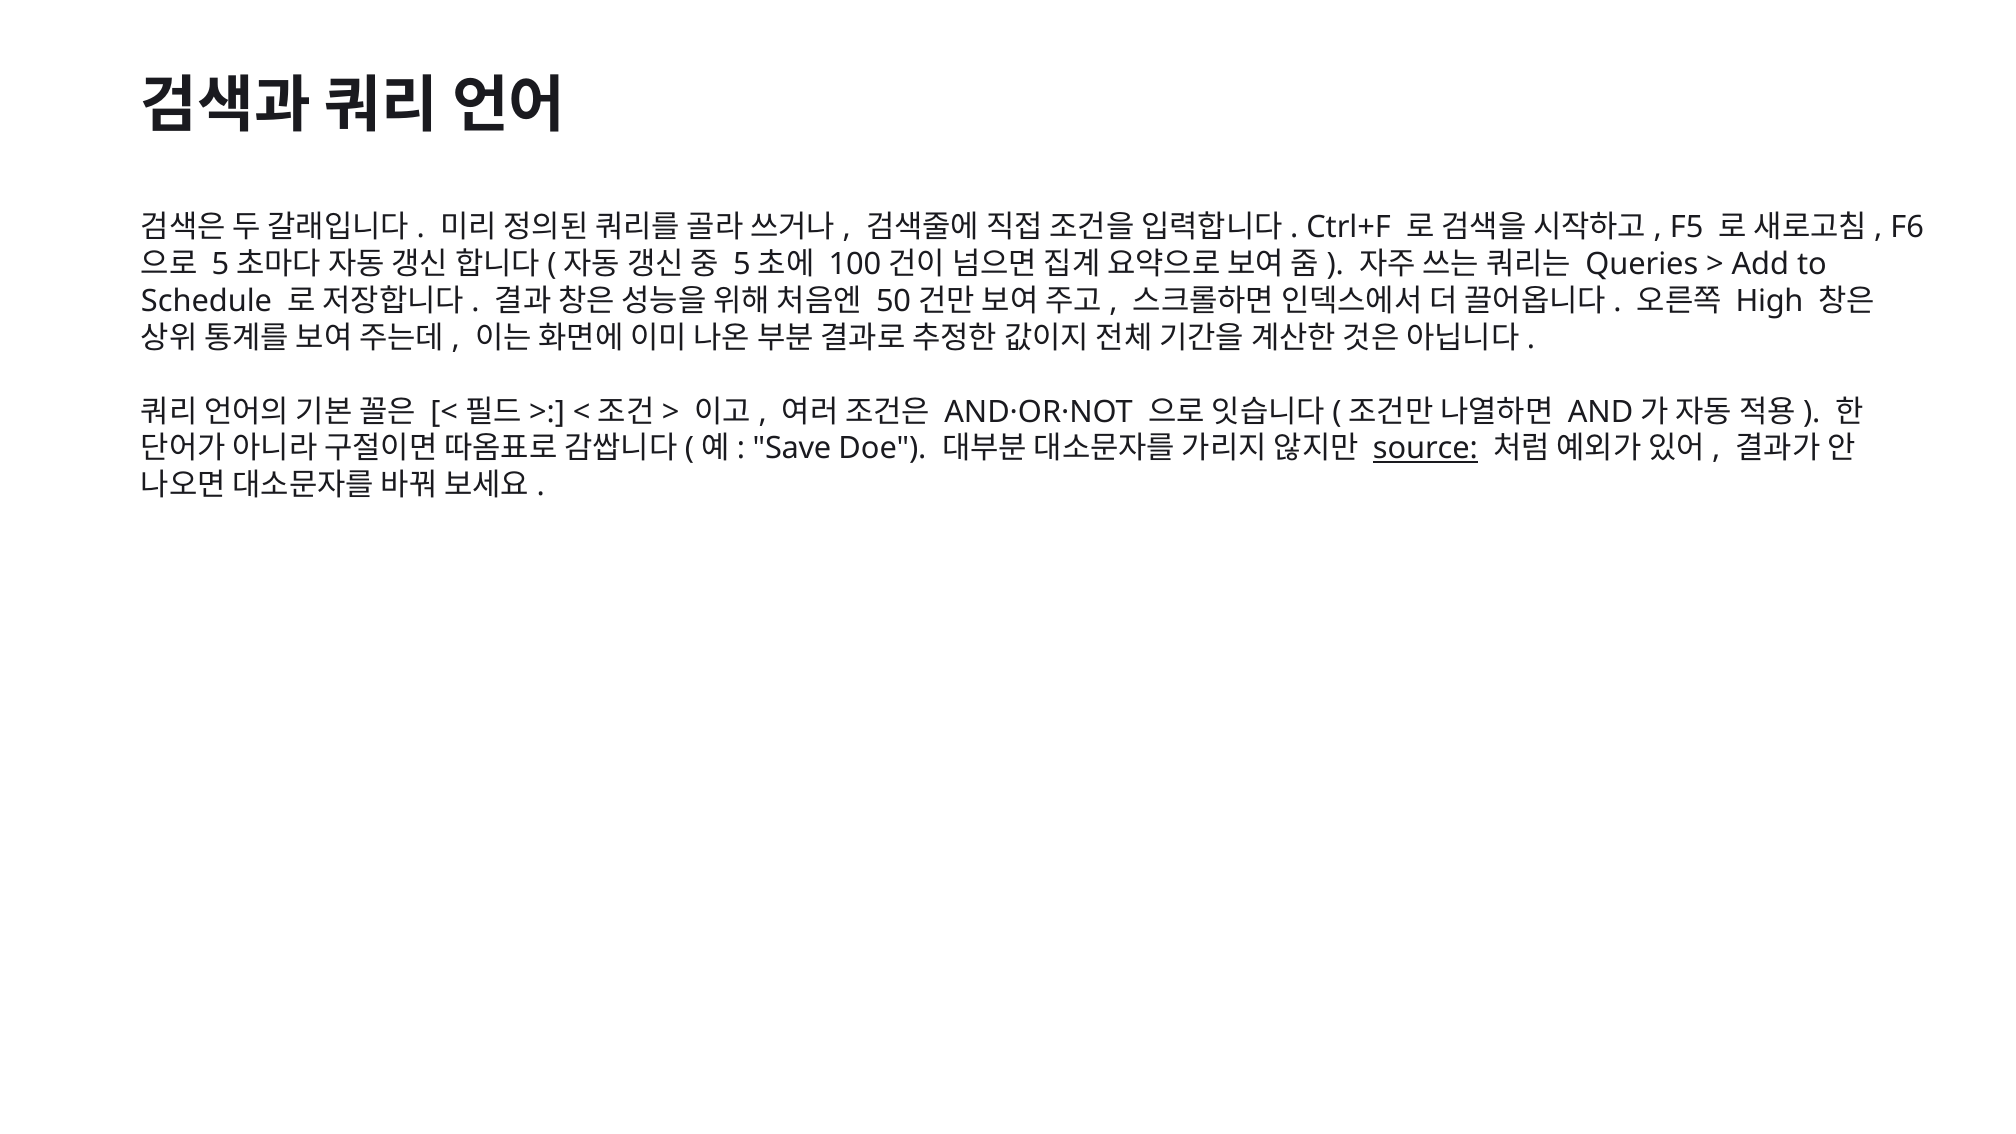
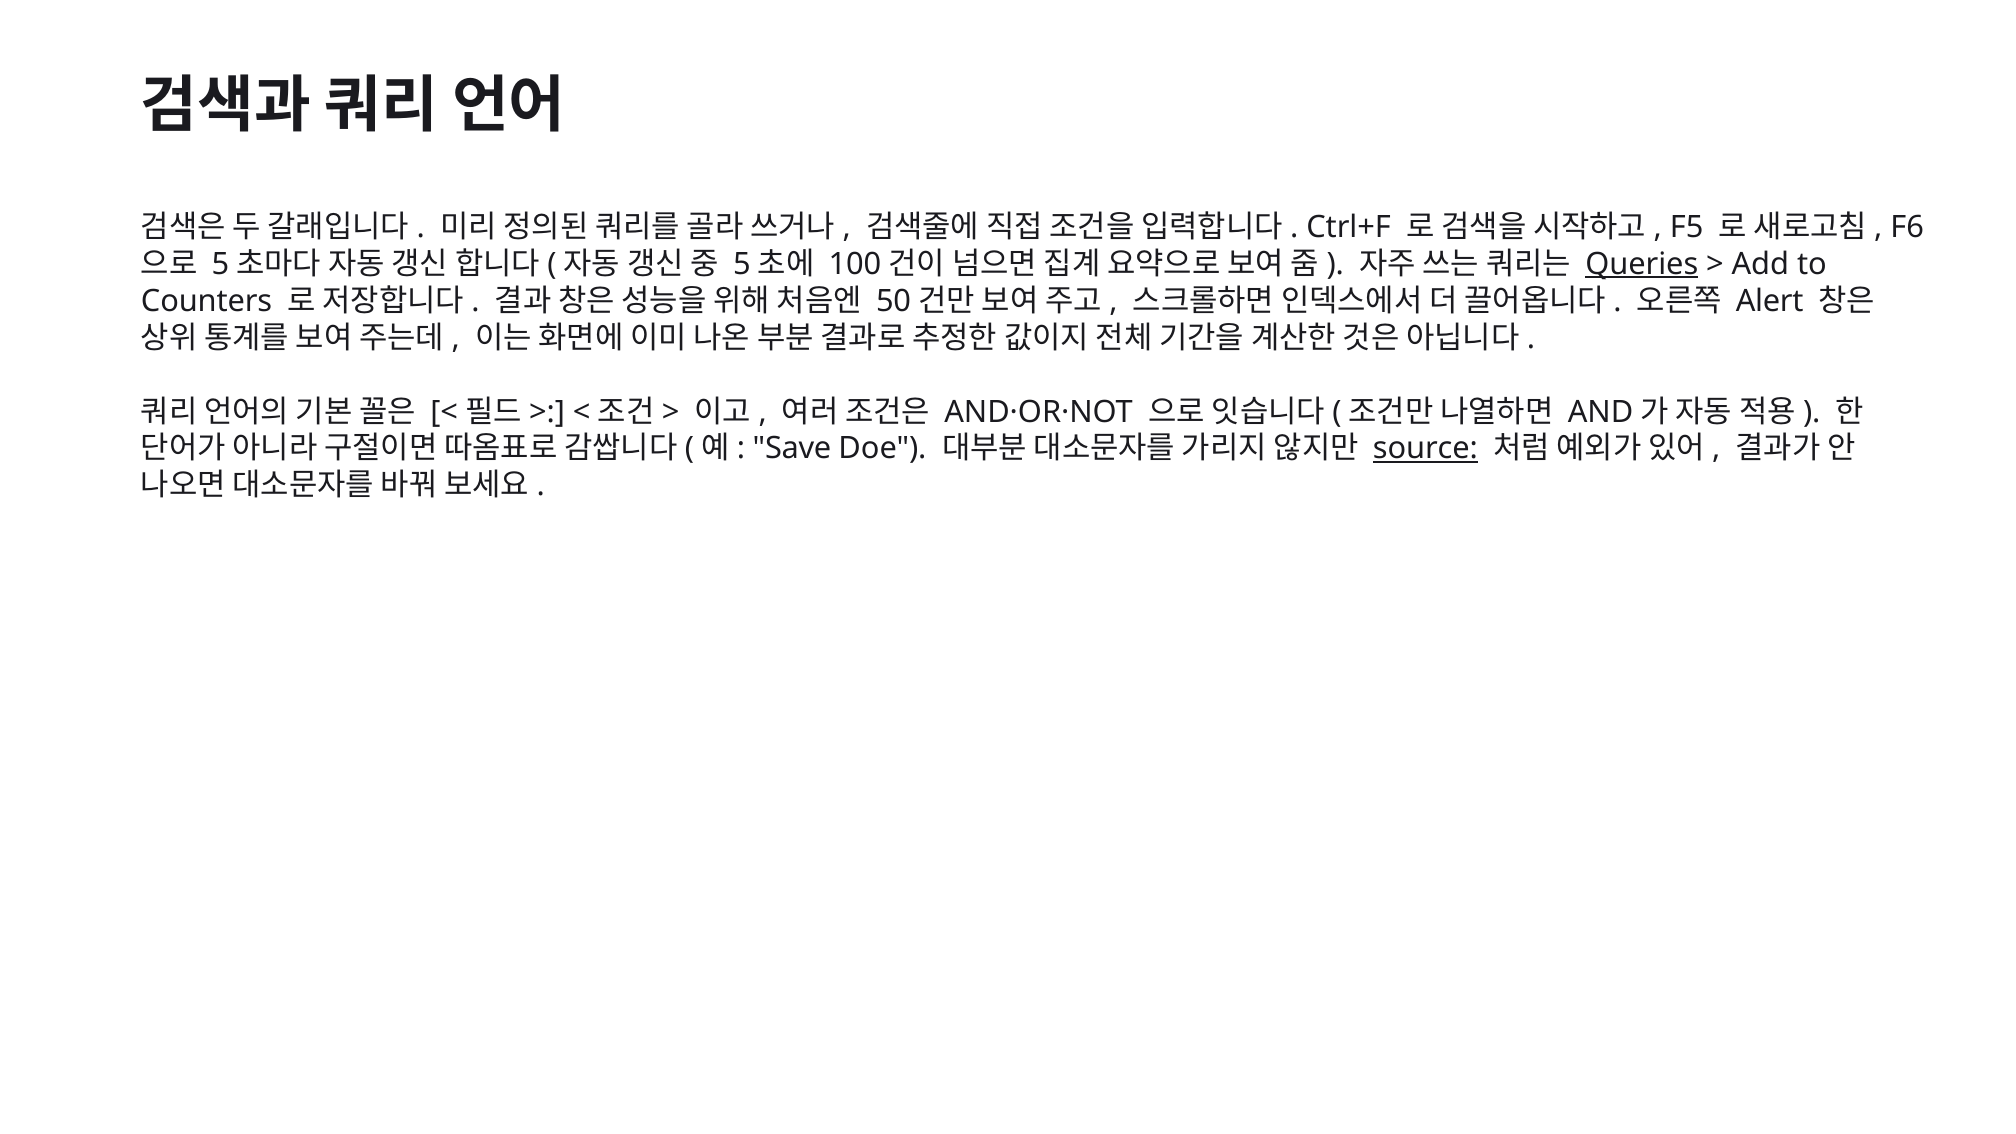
Queries underline: none -> present
Schedule: Schedule -> Counters
High: High -> Alert
